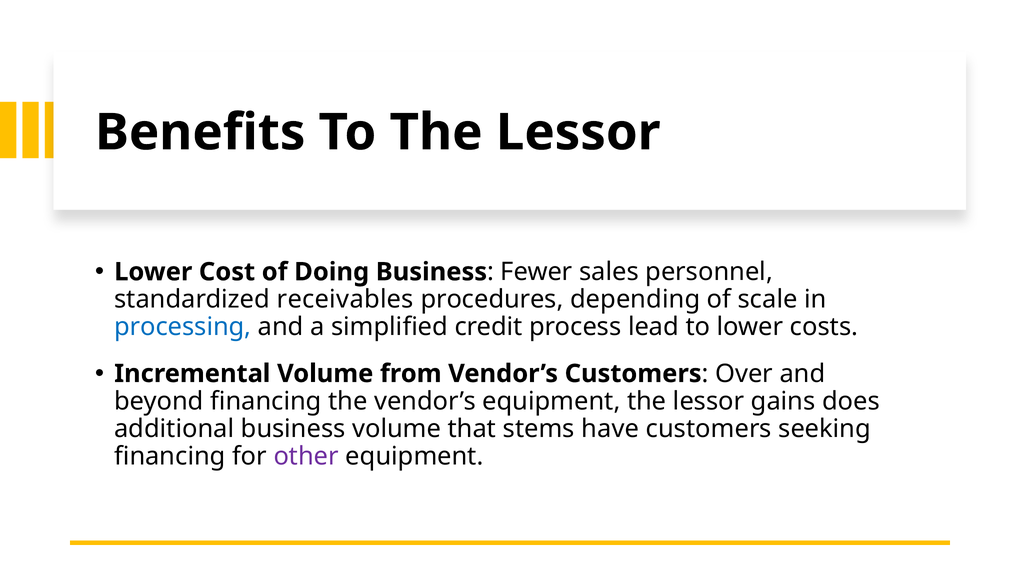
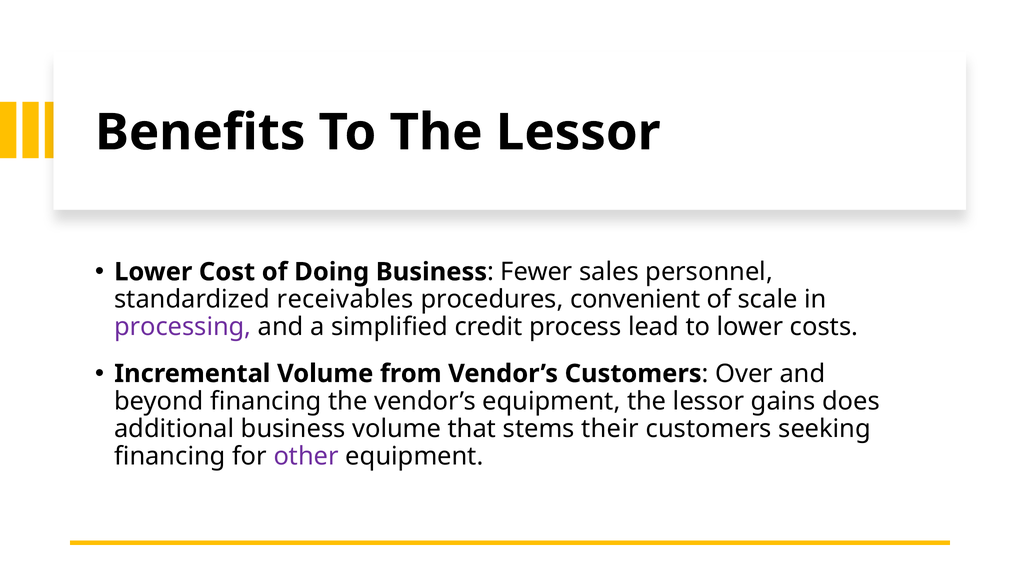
depending: depending -> convenient
processing colour: blue -> purple
have: have -> their
